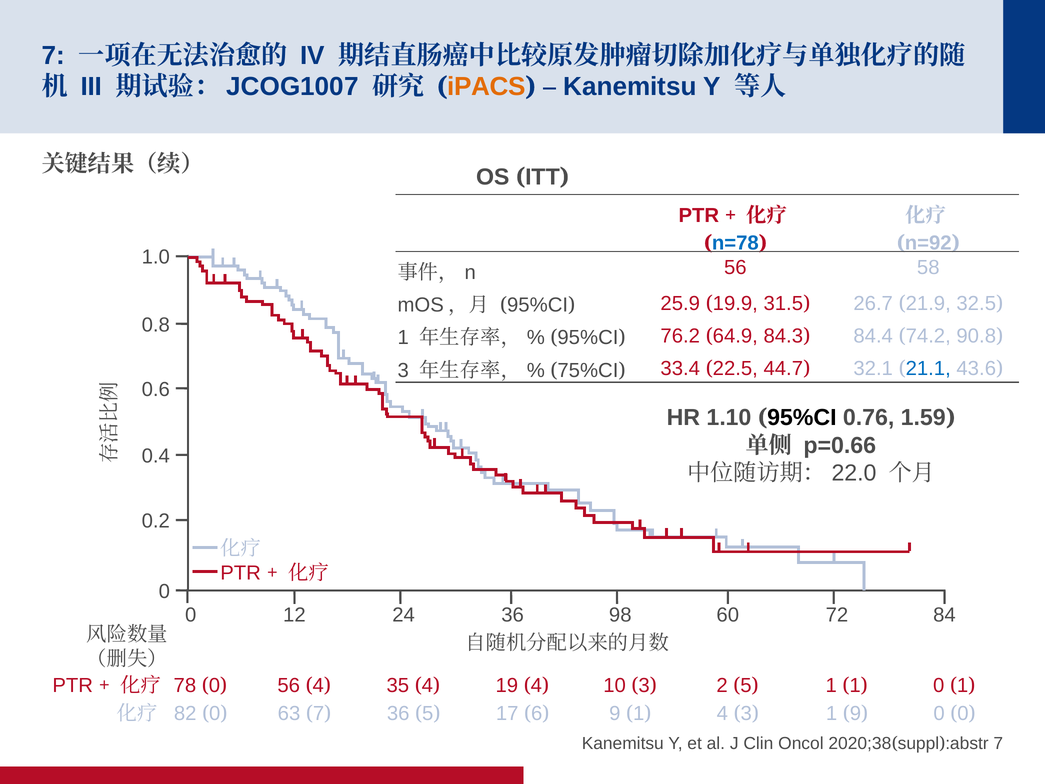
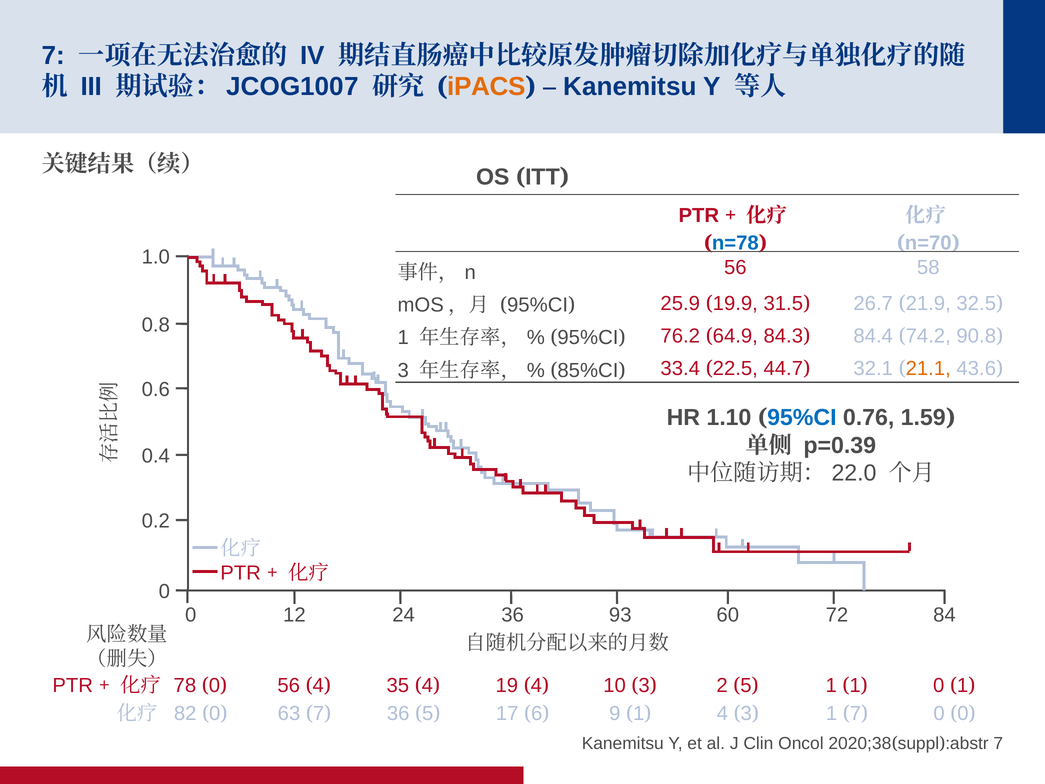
n=92: n=92 -> n=70
75%CI: 75%CI -> 85%CI
21.1 colour: blue -> orange
95%CI at (802, 417) colour: black -> blue
p=0.66: p=0.66 -> p=0.39
98: 98 -> 93
9 at (855, 713): 9 -> 7
